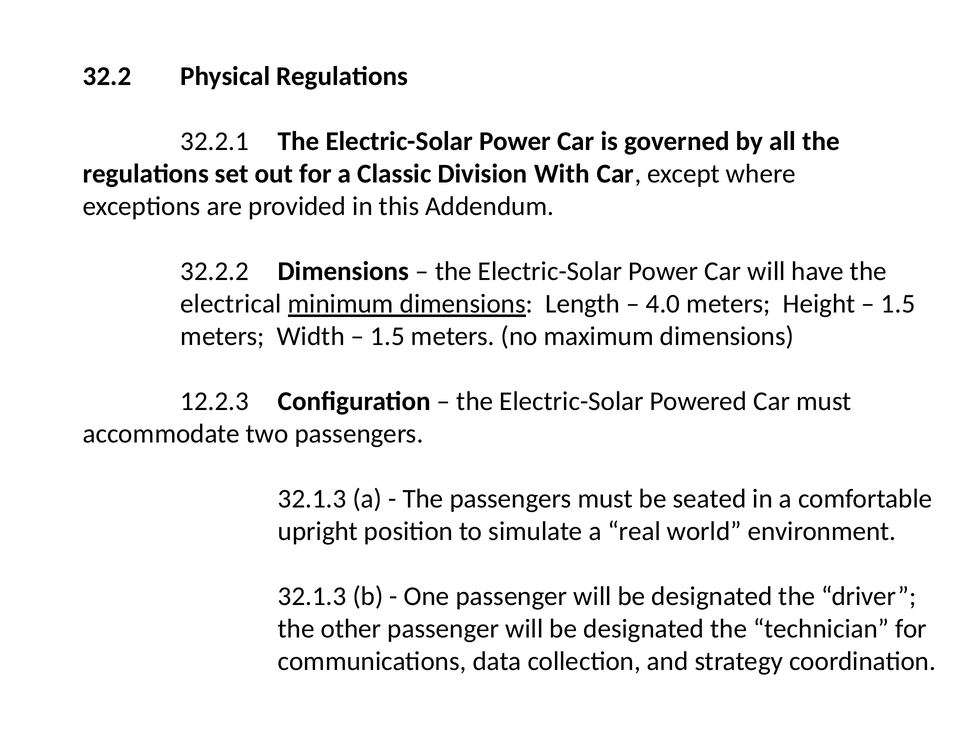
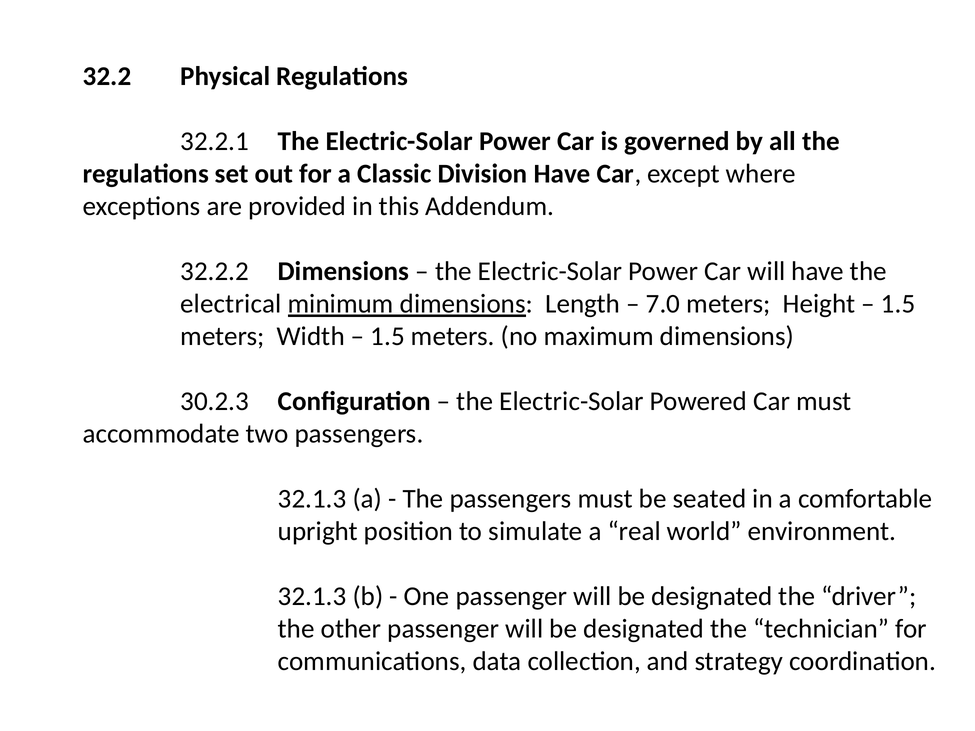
Division With: With -> Have
4.0: 4.0 -> 7.0
12.2.3: 12.2.3 -> 30.2.3
